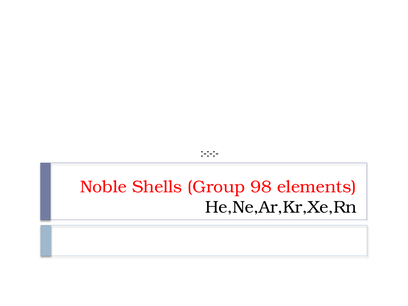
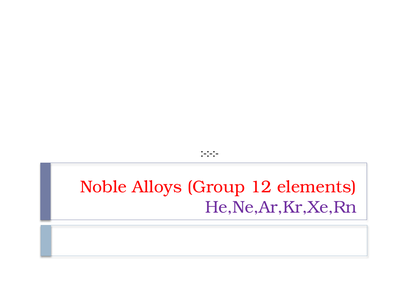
Shells: Shells -> Alloys
98: 98 -> 12
He,Ne,Ar,Kr,Xe,Rn colour: black -> purple
